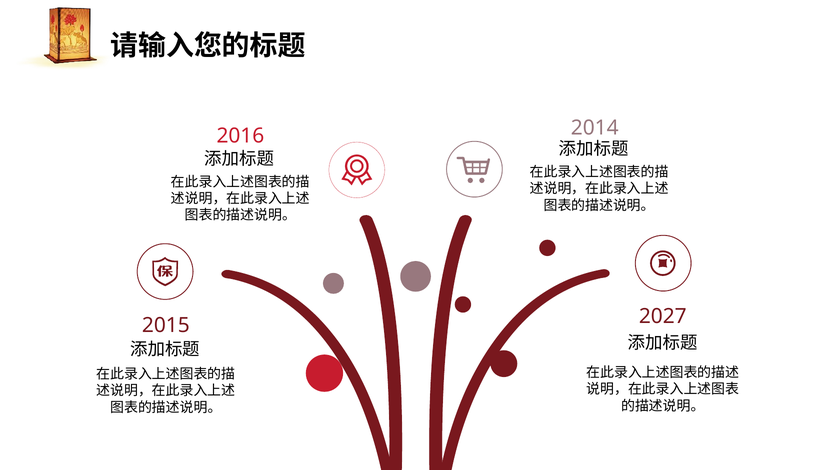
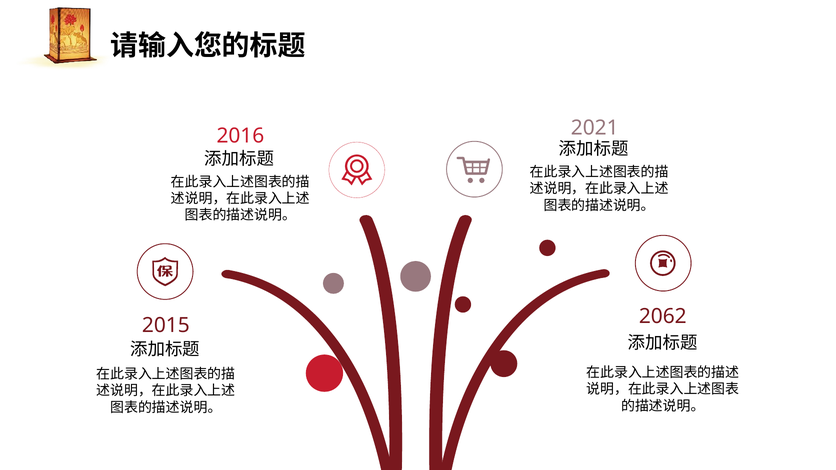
2014: 2014 -> 2021
2027: 2027 -> 2062
